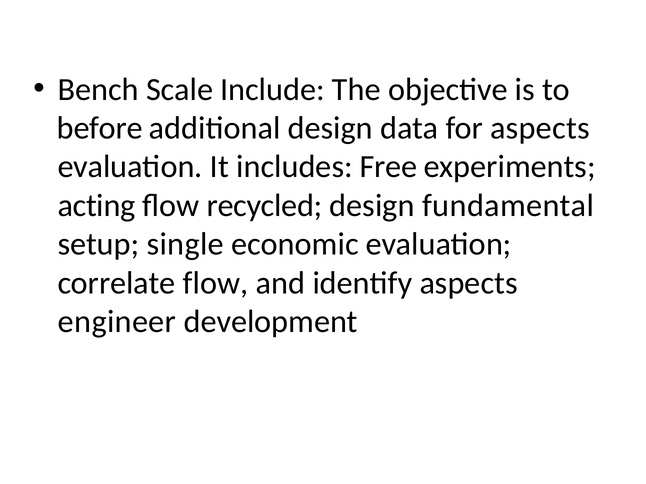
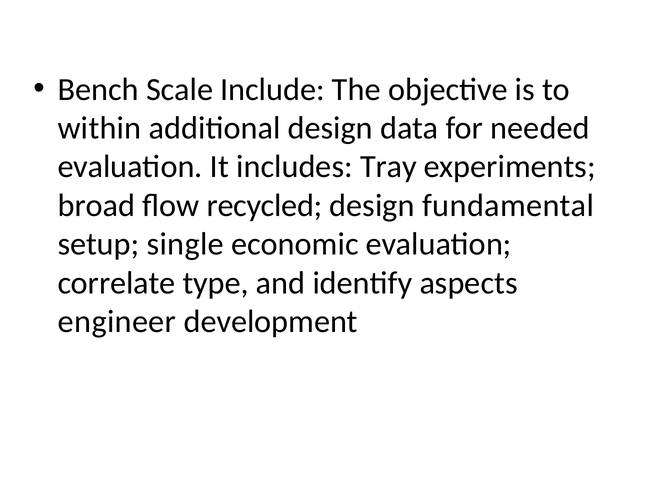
before: before -> within
for aspects: aspects -> needed
Free: Free -> Tray
acting: acting -> broad
correlate flow: flow -> type
